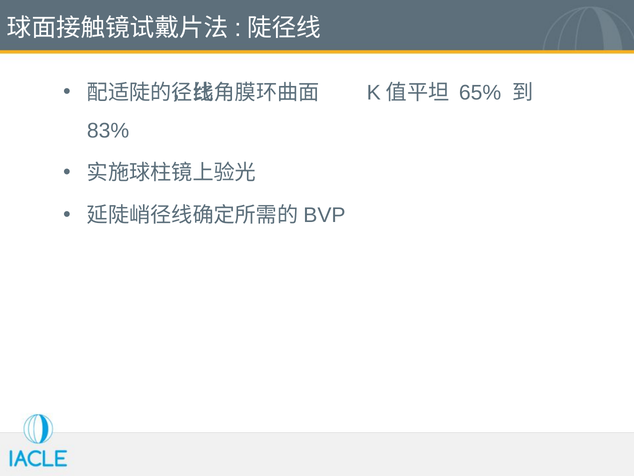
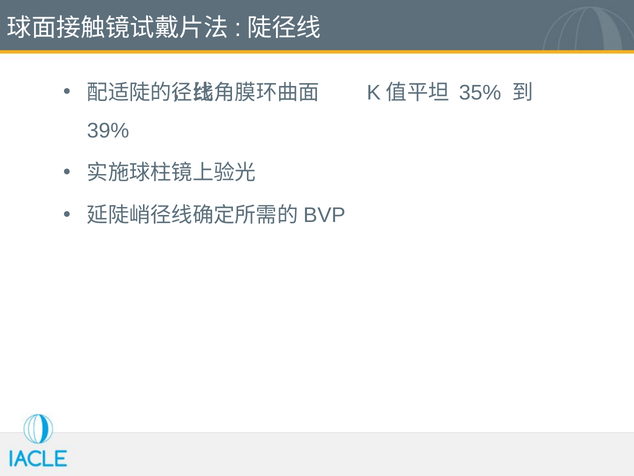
65%: 65% -> 35%
83%: 83% -> 39%
